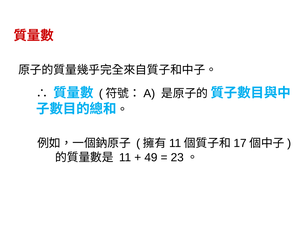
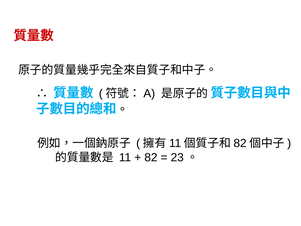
17 at (240, 143): 17 -> 82
49 at (151, 157): 49 -> 82
